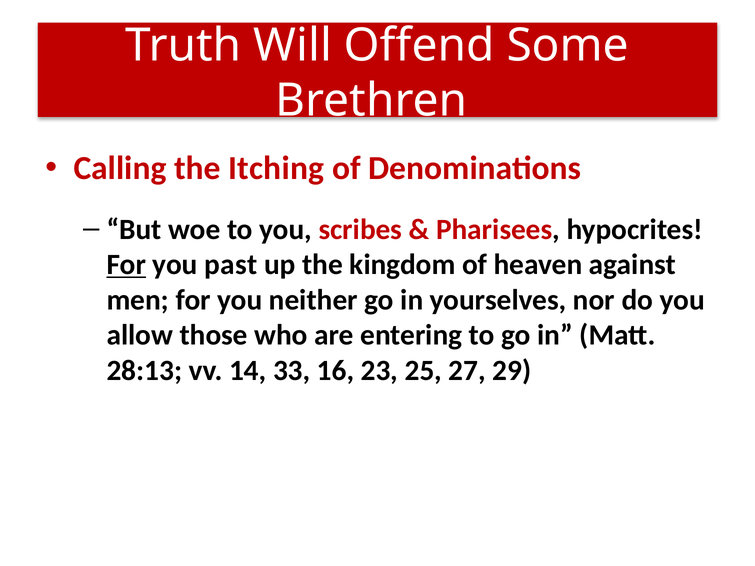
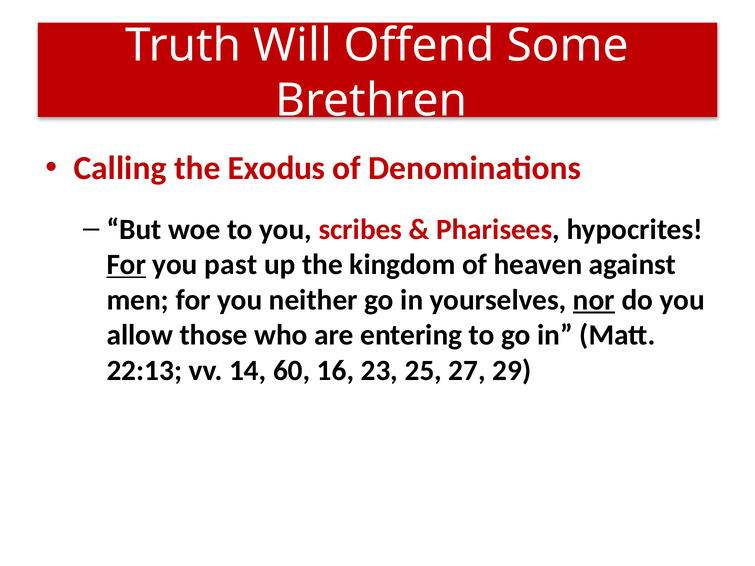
Itching: Itching -> Exodus
nor underline: none -> present
28:13: 28:13 -> 22:13
33: 33 -> 60
